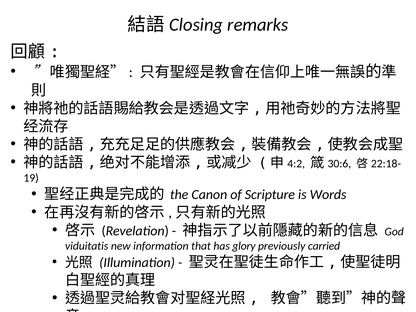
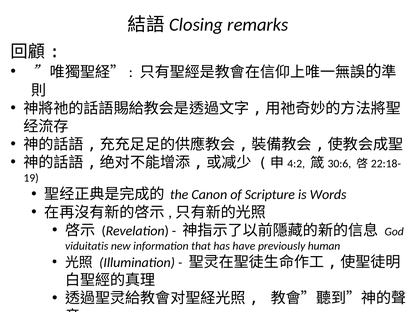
glory: glory -> have
carried: carried -> human
